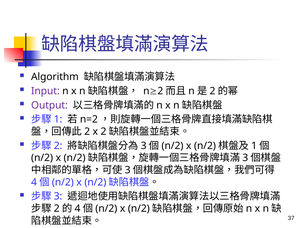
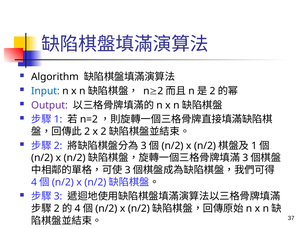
Input colour: purple -> blue
